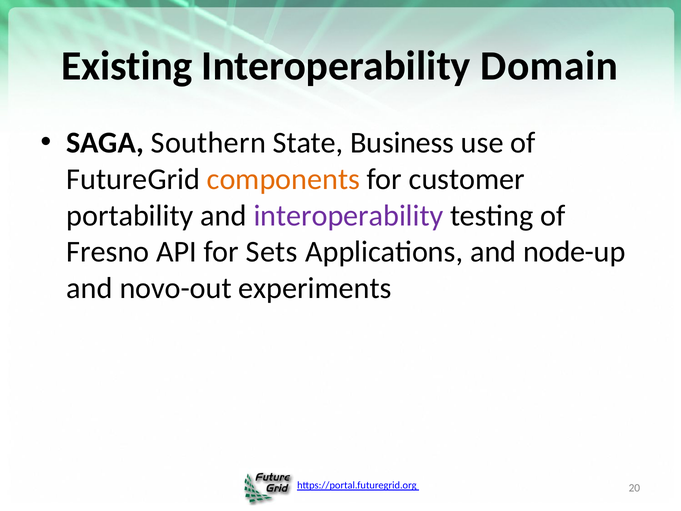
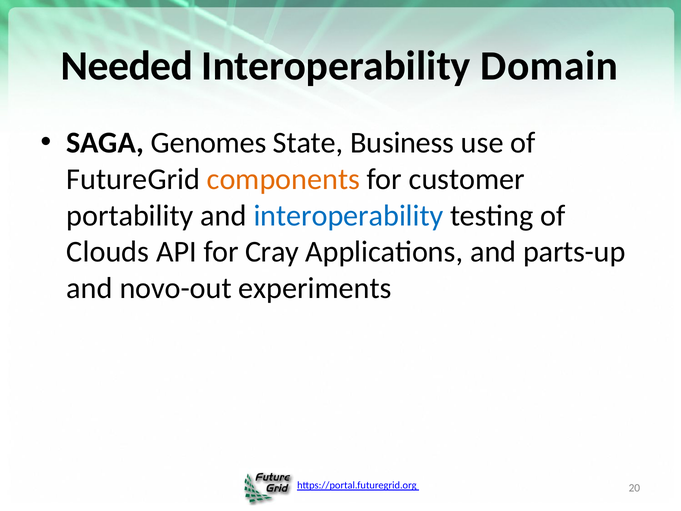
Existing: Existing -> Needed
Southern: Southern -> Genomes
interoperability at (348, 216) colour: purple -> blue
Fresno: Fresno -> Clouds
Sets: Sets -> Cray
node-up: node-up -> parts-up
